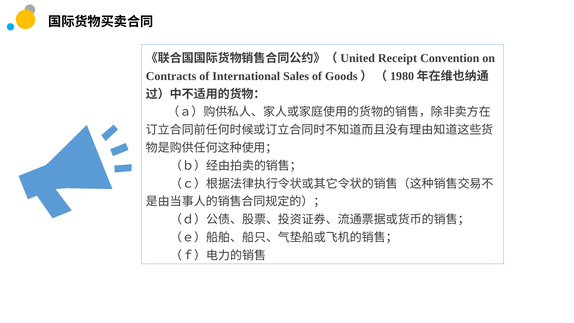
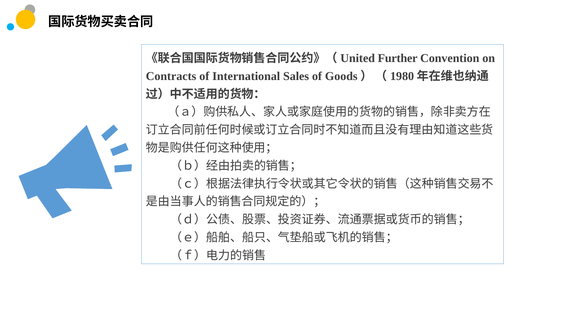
Receipt: Receipt -> Further
